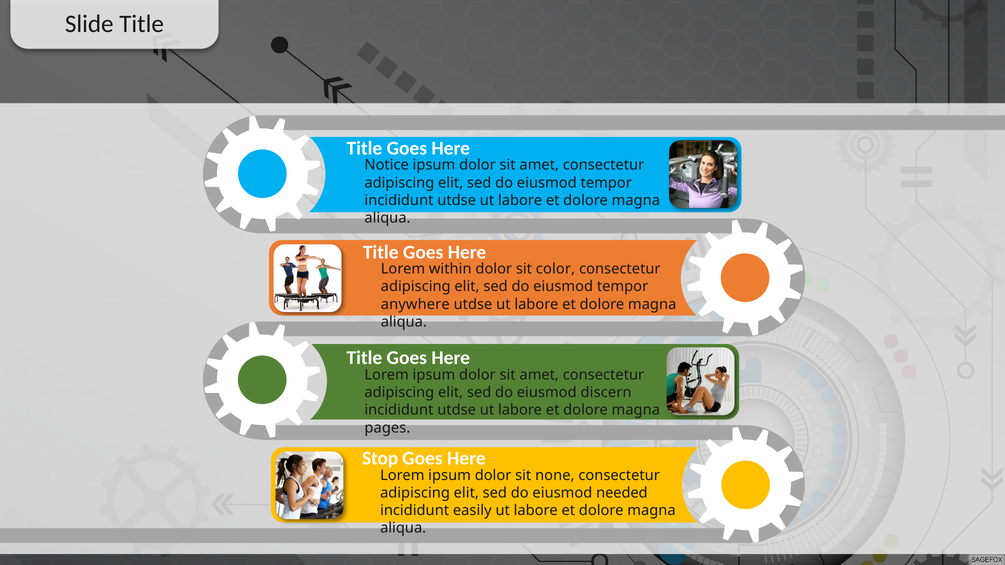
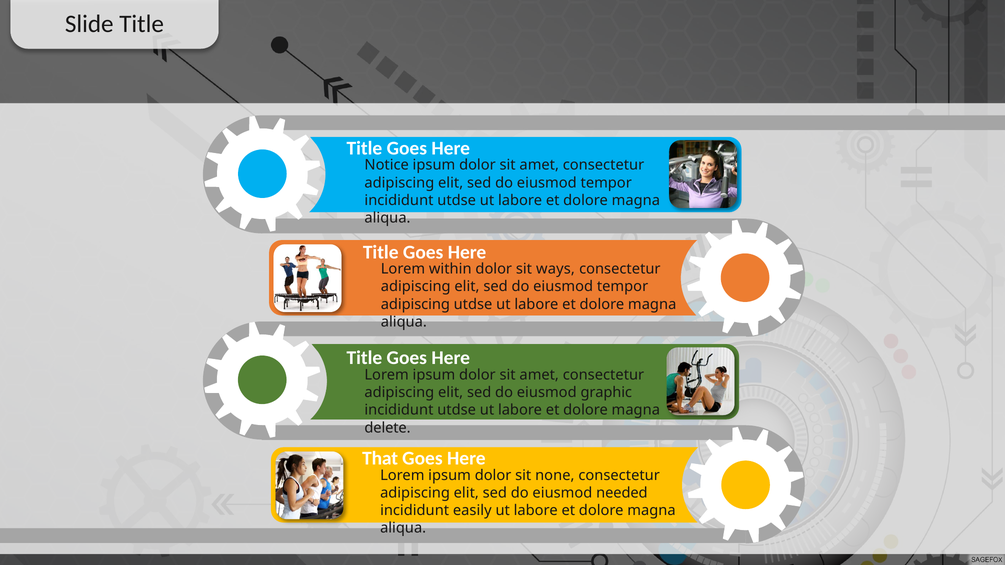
color: color -> ways
anywhere at (415, 304): anywhere -> adipiscing
discern: discern -> graphic
pages: pages -> delete
Stop: Stop -> That
